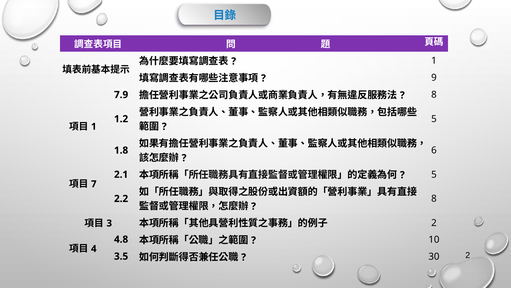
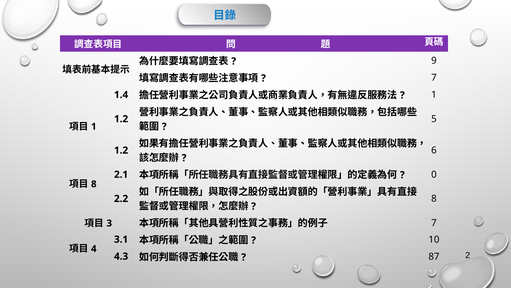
1 at (434, 61): 1 -> 9
9 at (434, 78): 9 -> 7
7.9: 7.9 -> 1.4
8 at (434, 95): 8 -> 1
1.8 at (121, 150): 1.8 -> 1.2
5 at (434, 174): 5 -> 0
7 at (94, 184): 7 -> 8
2 at (434, 222): 2 -> 7
4.8: 4.8 -> 3.1
3.5: 3.5 -> 4.3
30: 30 -> 87
